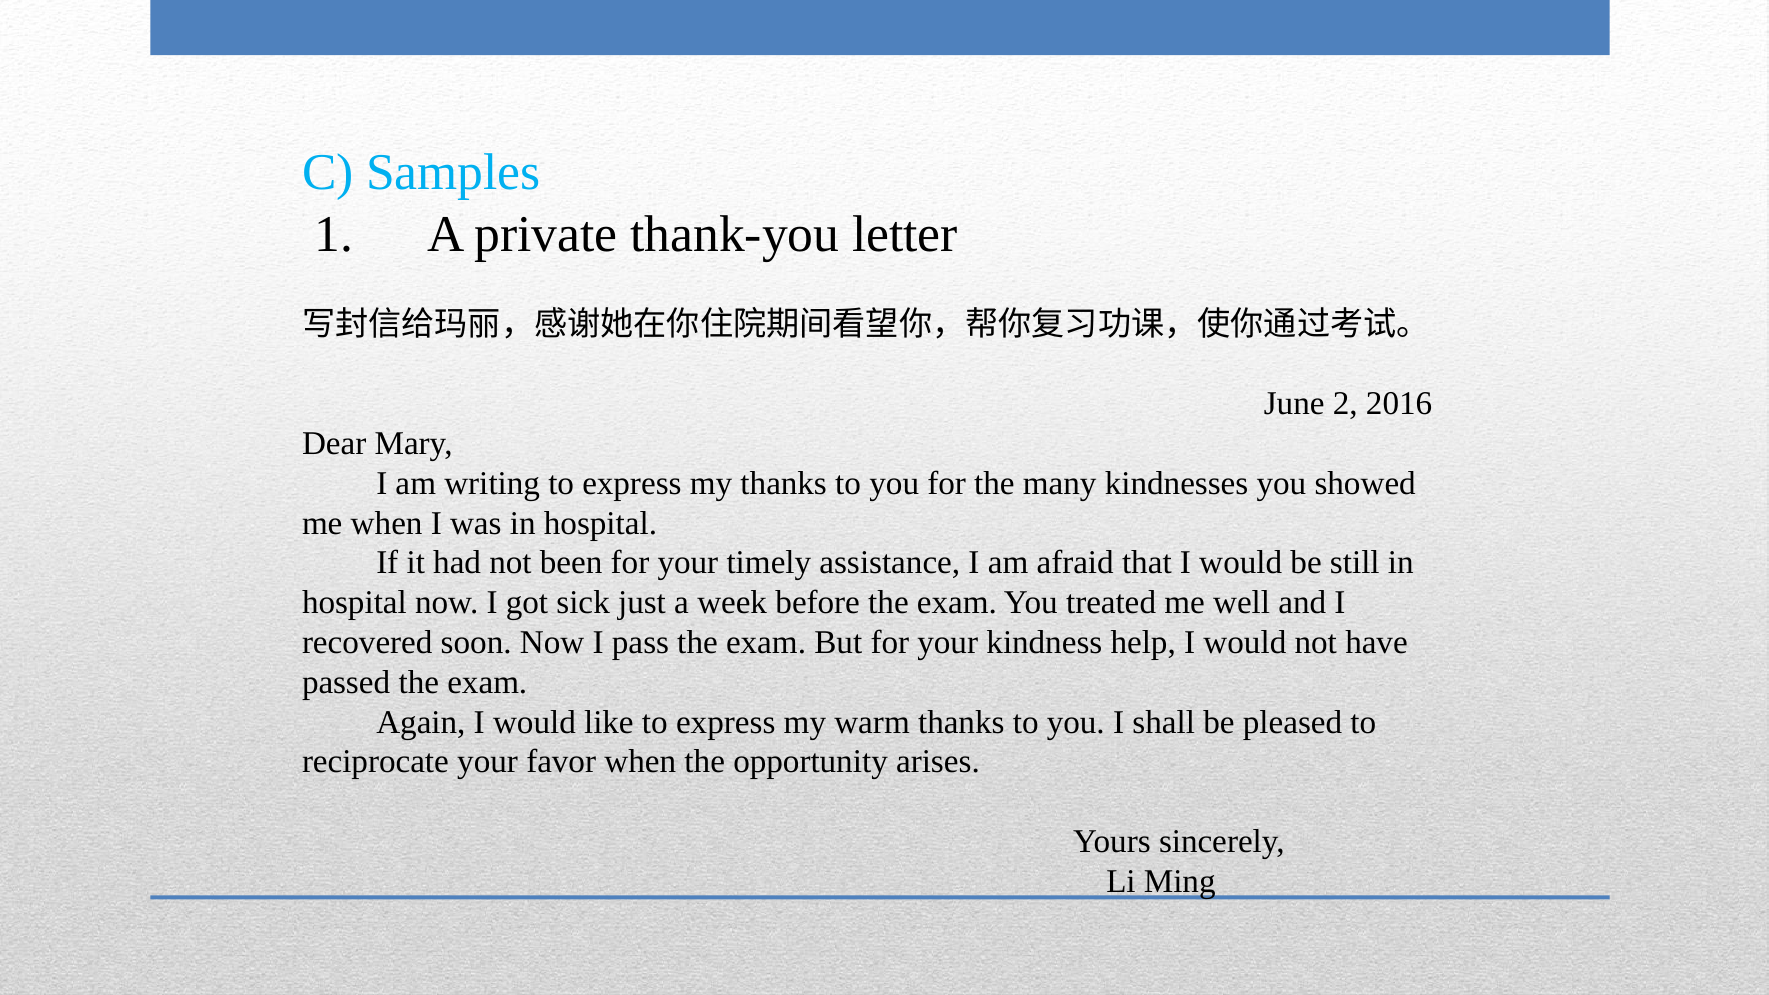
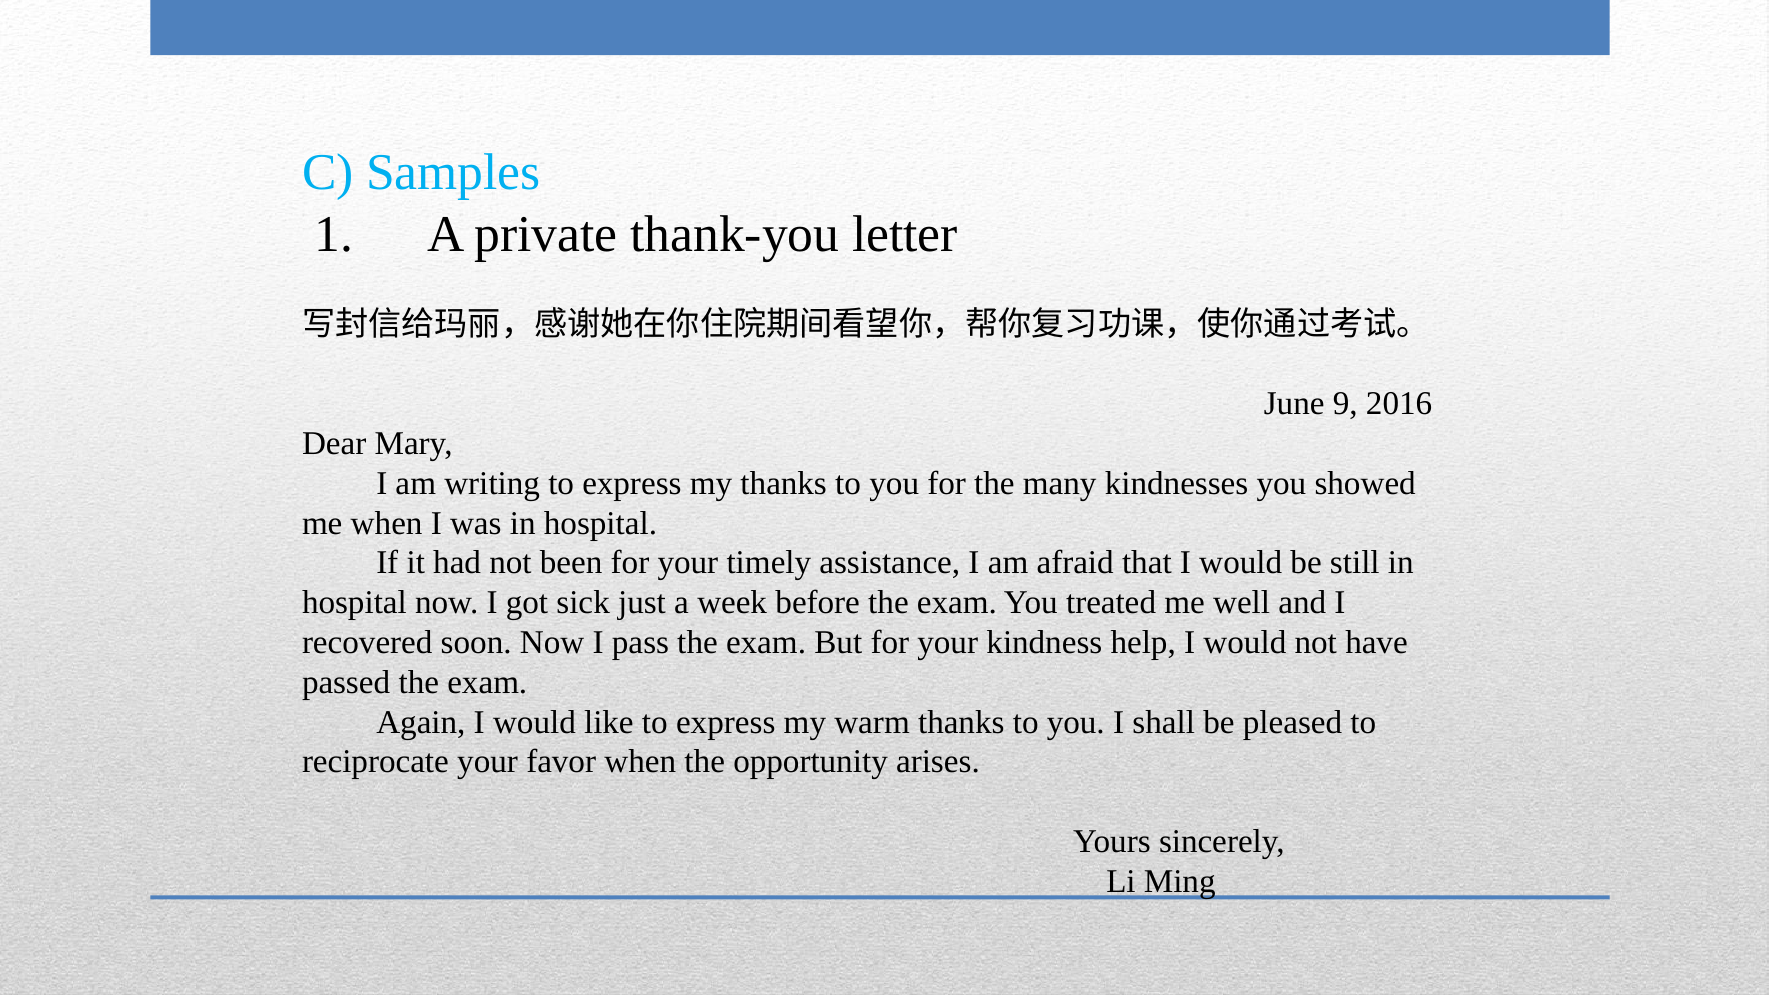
2: 2 -> 9
